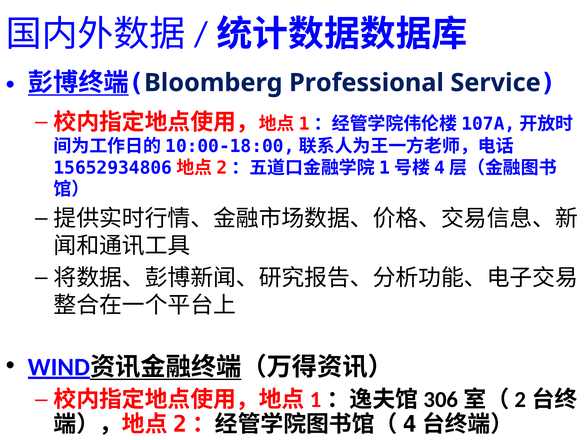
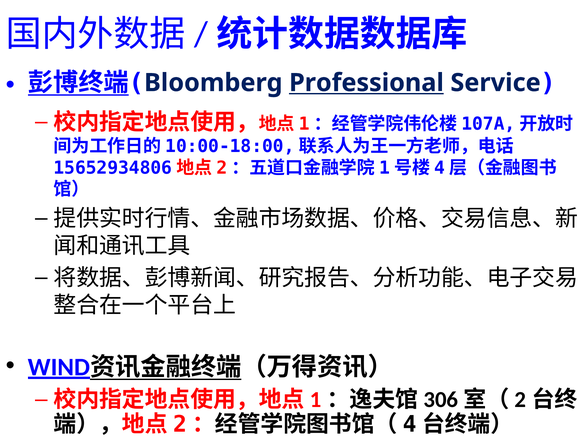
Professional underline: none -> present
